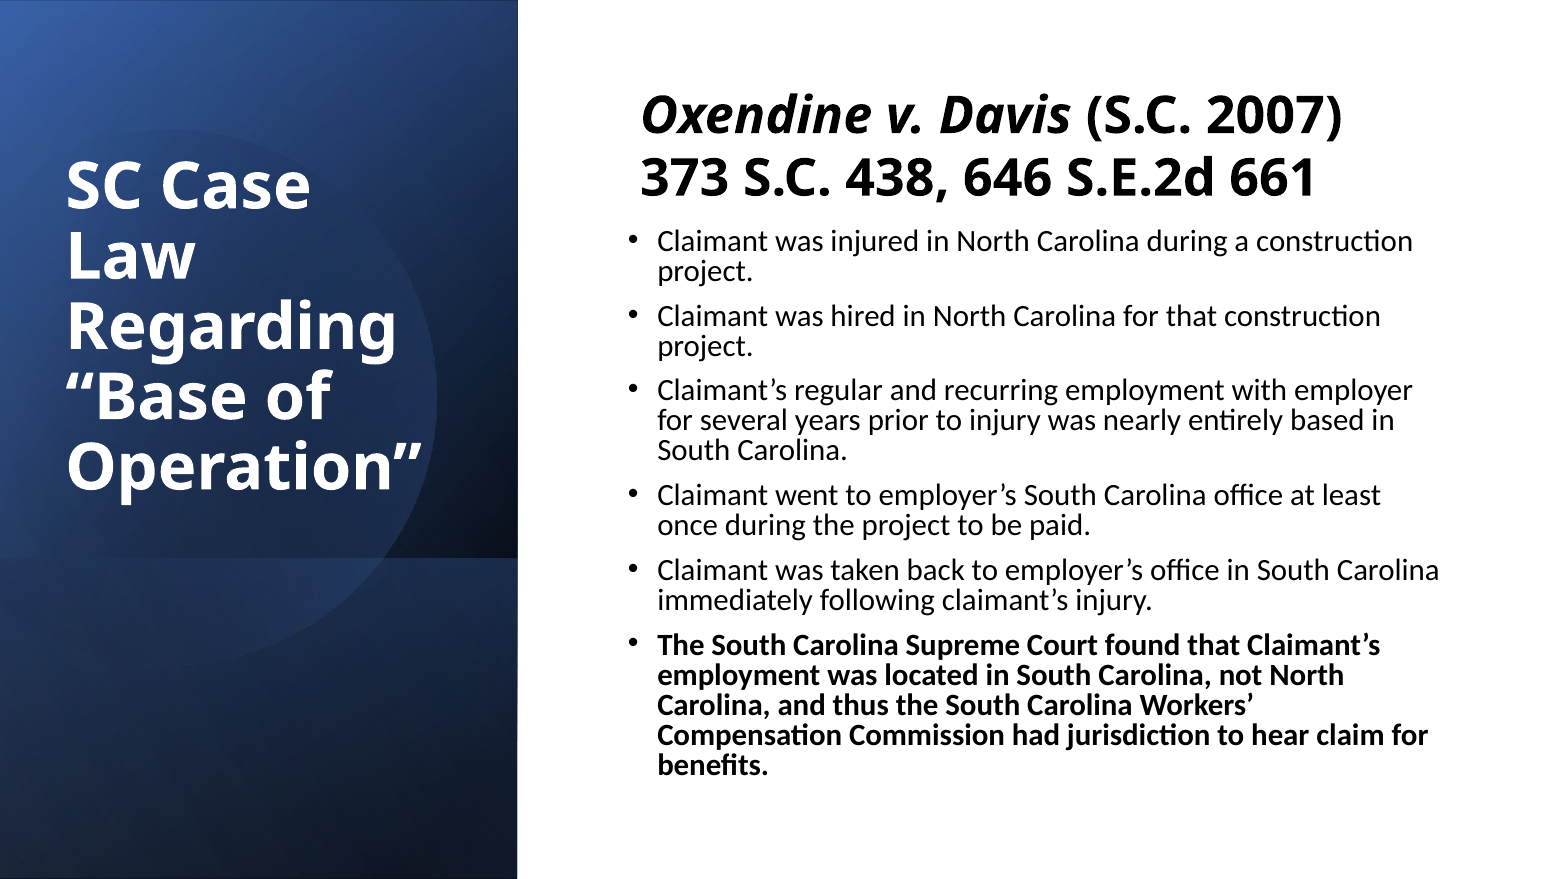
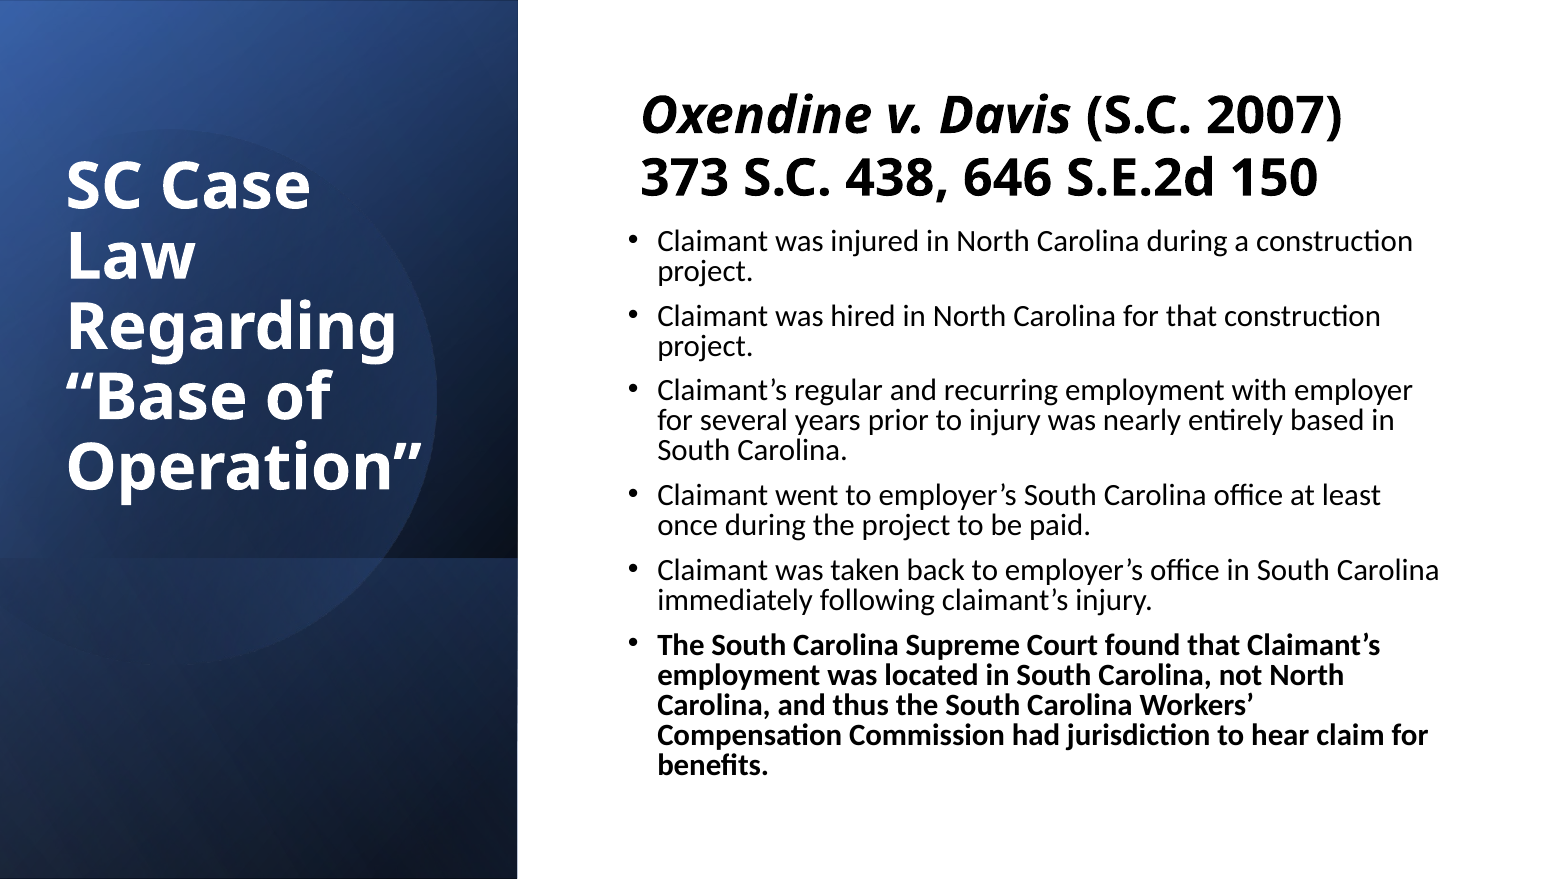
661: 661 -> 150
